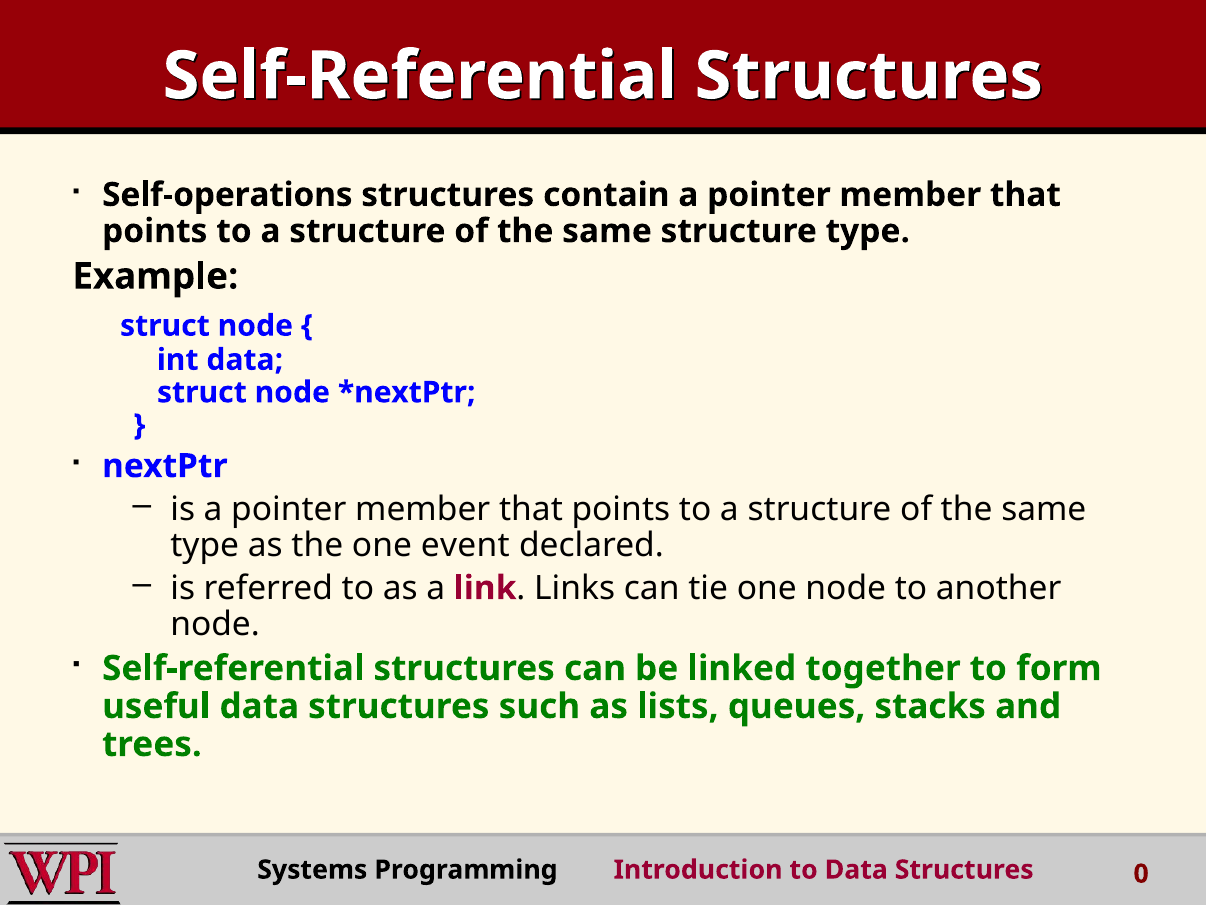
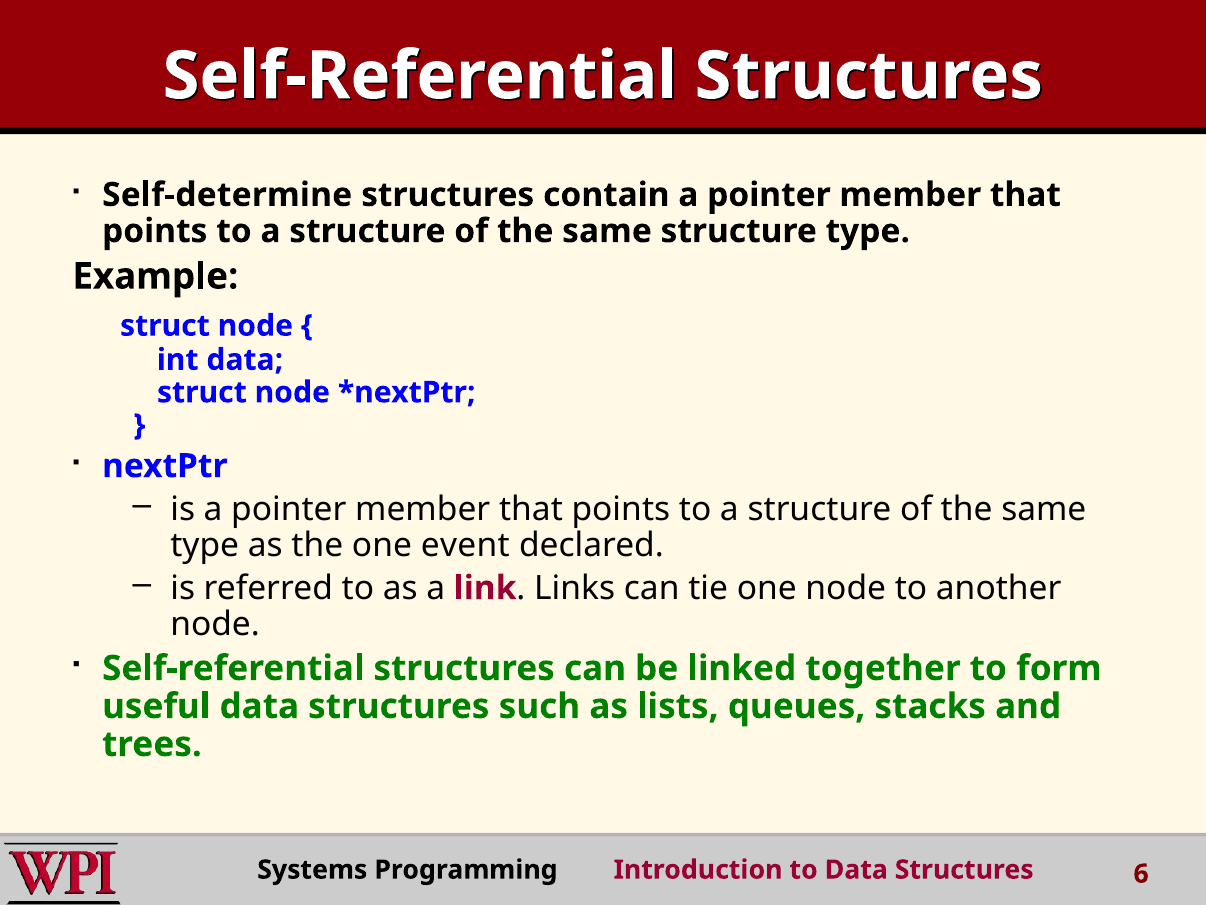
Self-operations: Self-operations -> Self-determine
0: 0 -> 6
